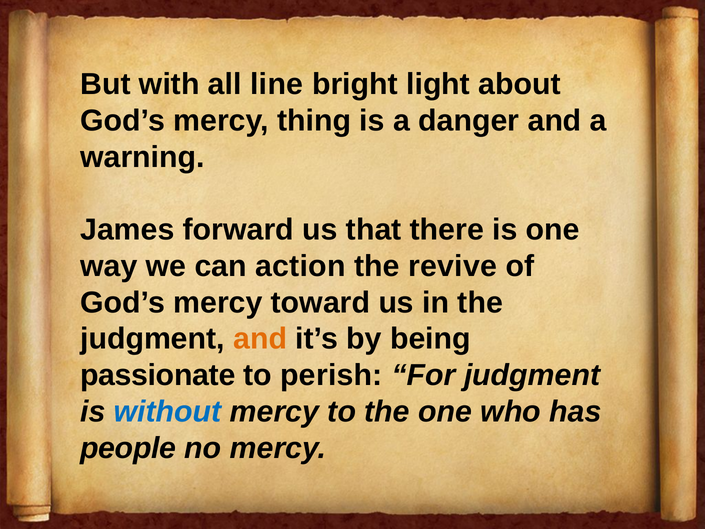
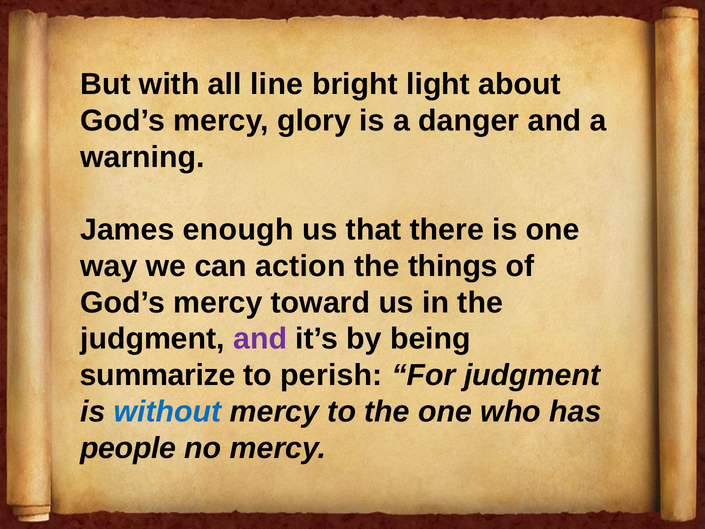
thing: thing -> glory
forward: forward -> enough
revive: revive -> things
and at (260, 339) colour: orange -> purple
passionate: passionate -> summarize
